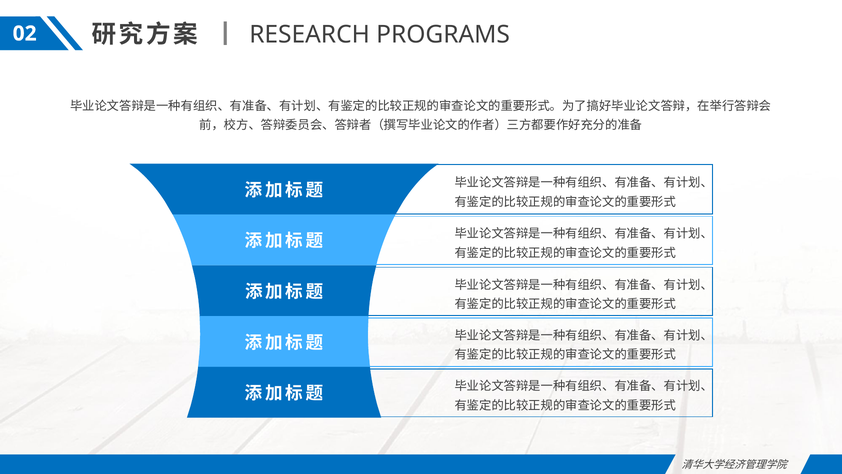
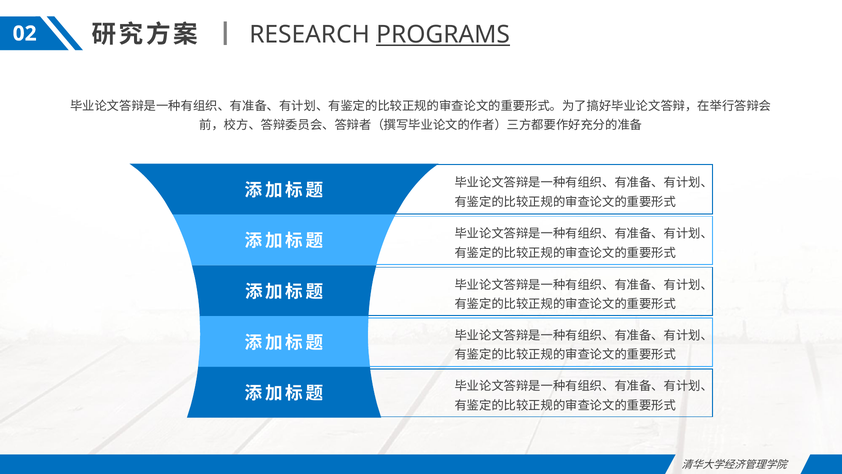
PROGRAMS underline: none -> present
